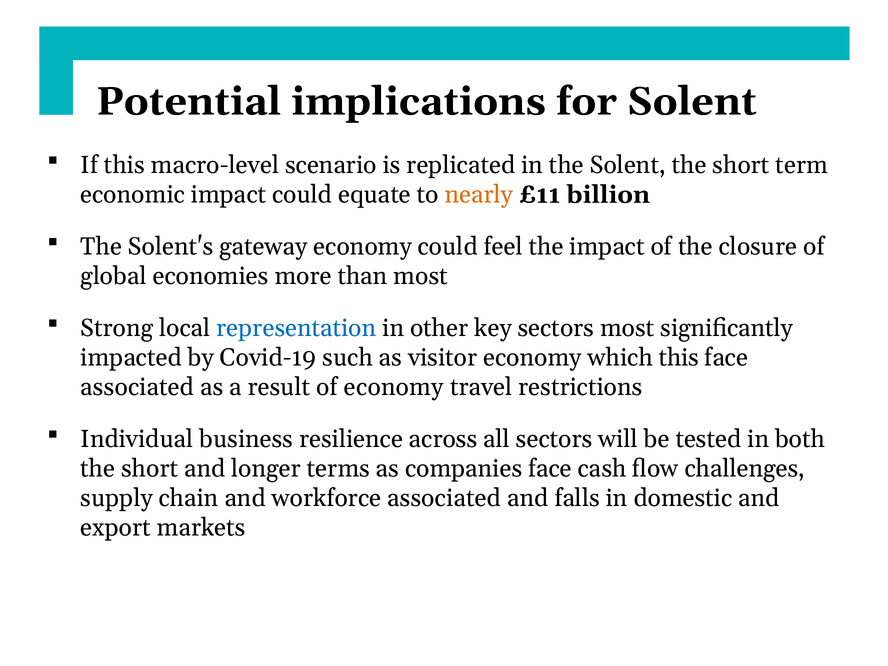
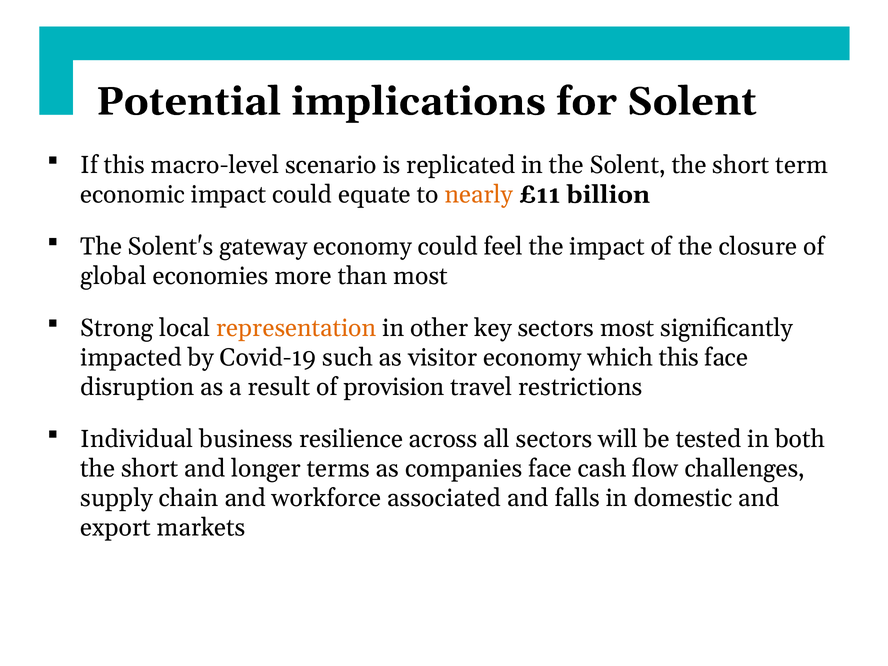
representation colour: blue -> orange
associated at (137, 387): associated -> disruption
of economy: economy -> provision
